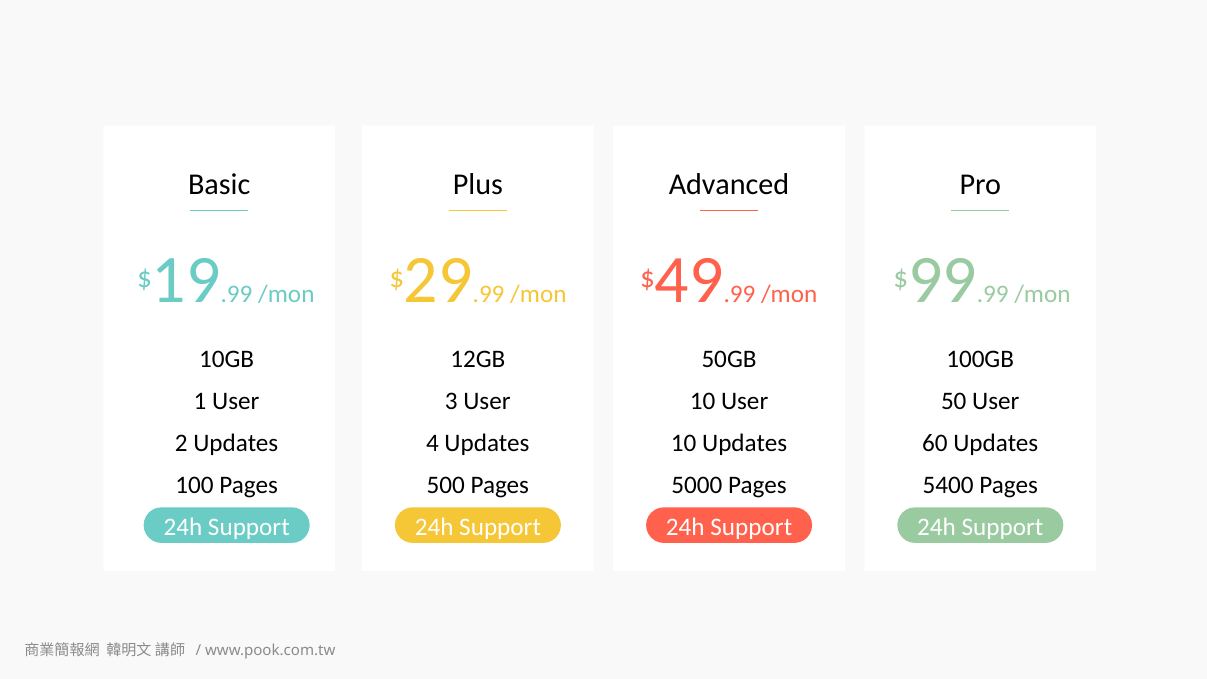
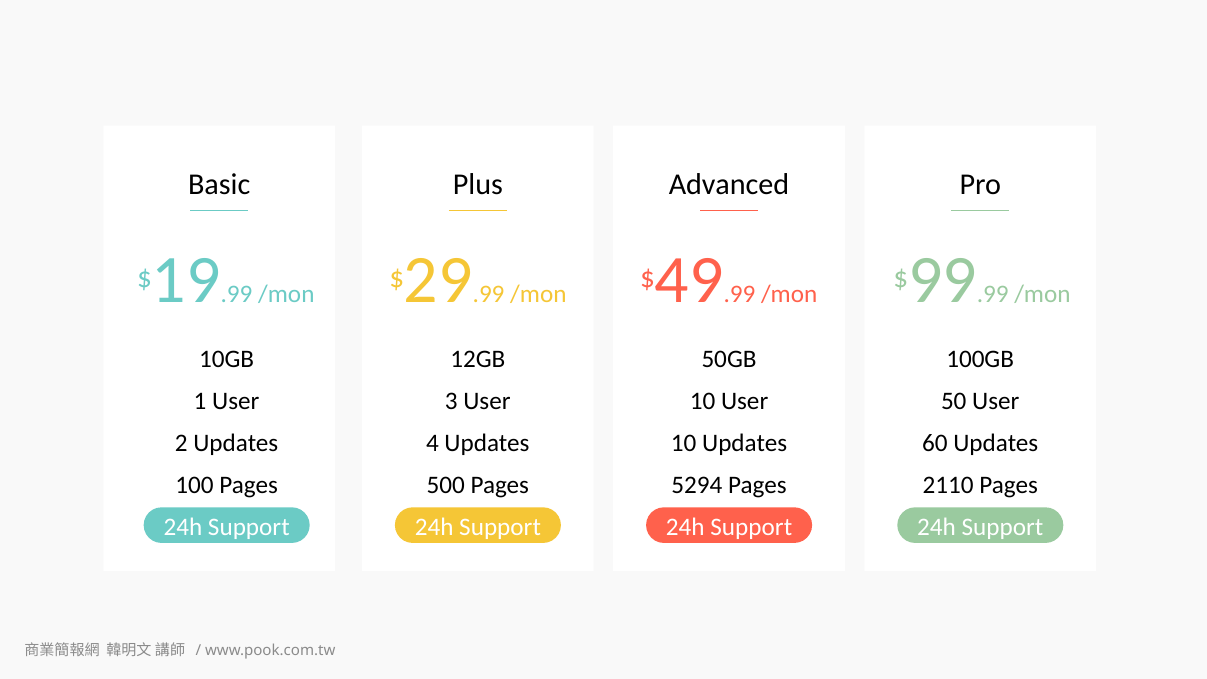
5000: 5000 -> 5294
5400: 5400 -> 2110
